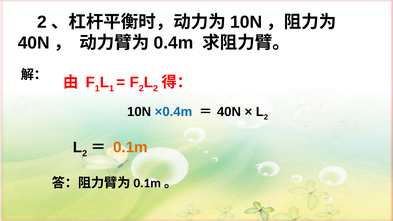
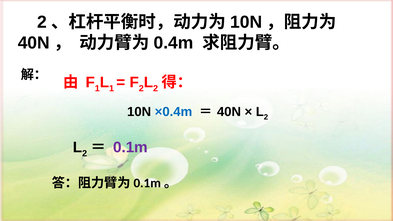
0.1m colour: orange -> purple
